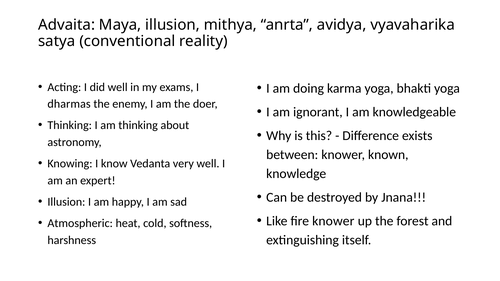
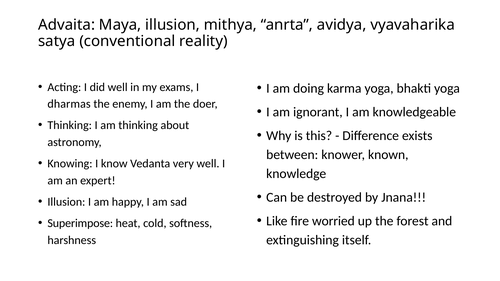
fire knower: knower -> worried
Atmospheric: Atmospheric -> Superimpose
